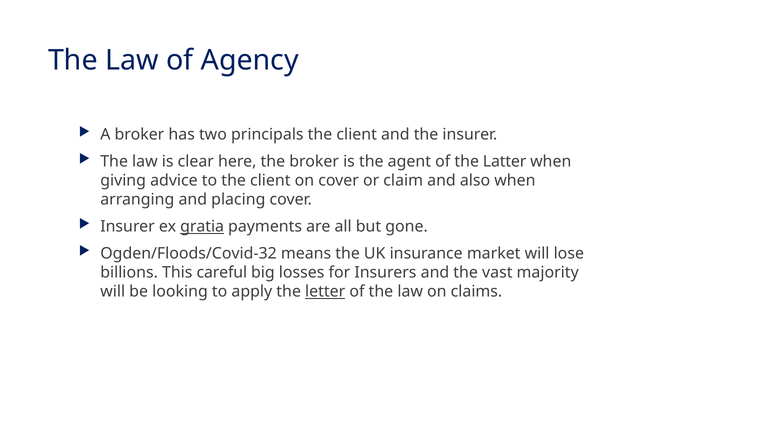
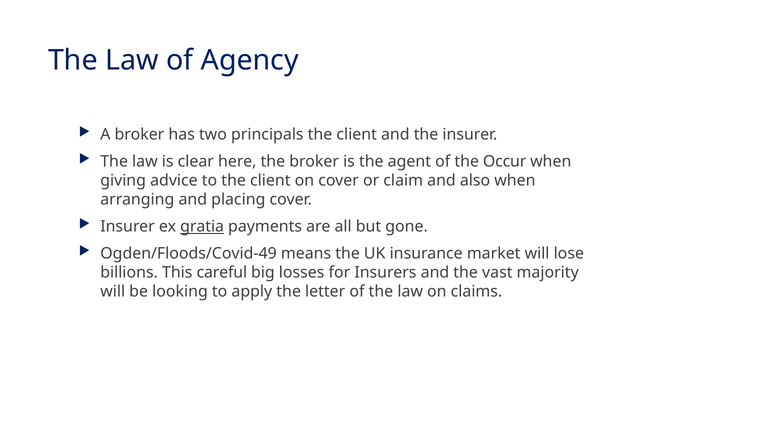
Latter: Latter -> Occur
Ogden/Floods/Covid-32: Ogden/Floods/Covid-32 -> Ogden/Floods/Covid-49
letter underline: present -> none
